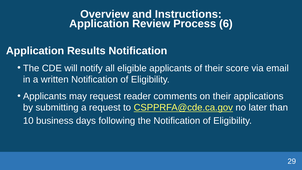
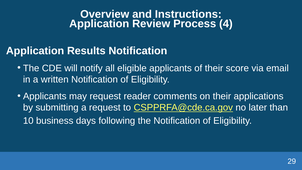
6: 6 -> 4
